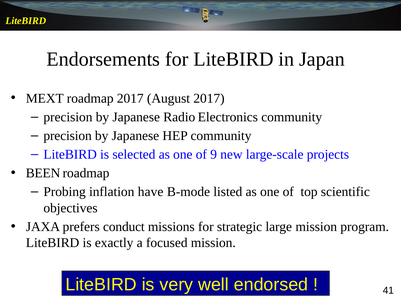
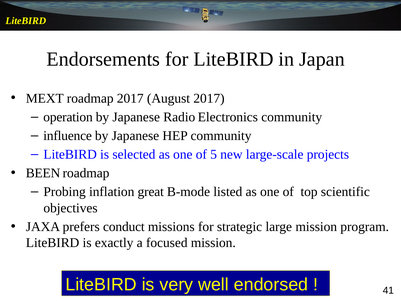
precision at (68, 117): precision -> operation
precision at (68, 136): precision -> influence
9: 9 -> 5
have: have -> great
